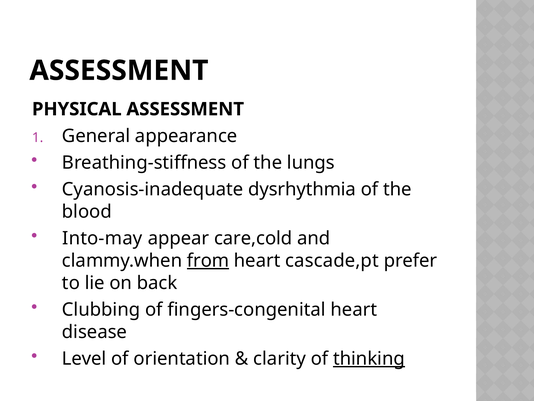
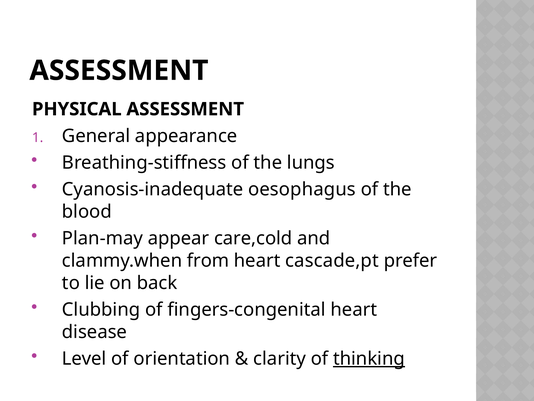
dysrhythmia: dysrhythmia -> oesophagus
Into-may: Into-may -> Plan-may
from underline: present -> none
